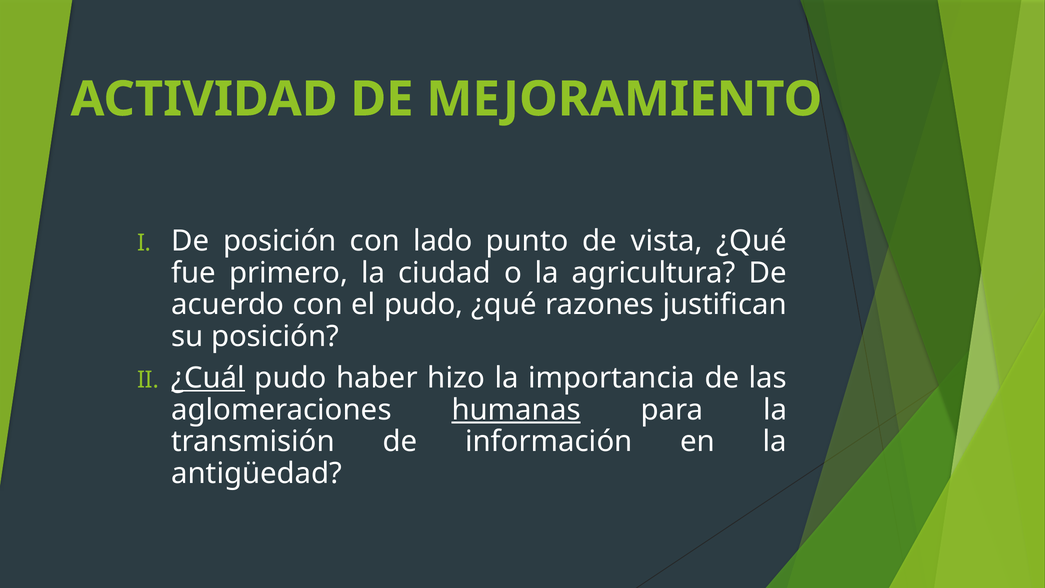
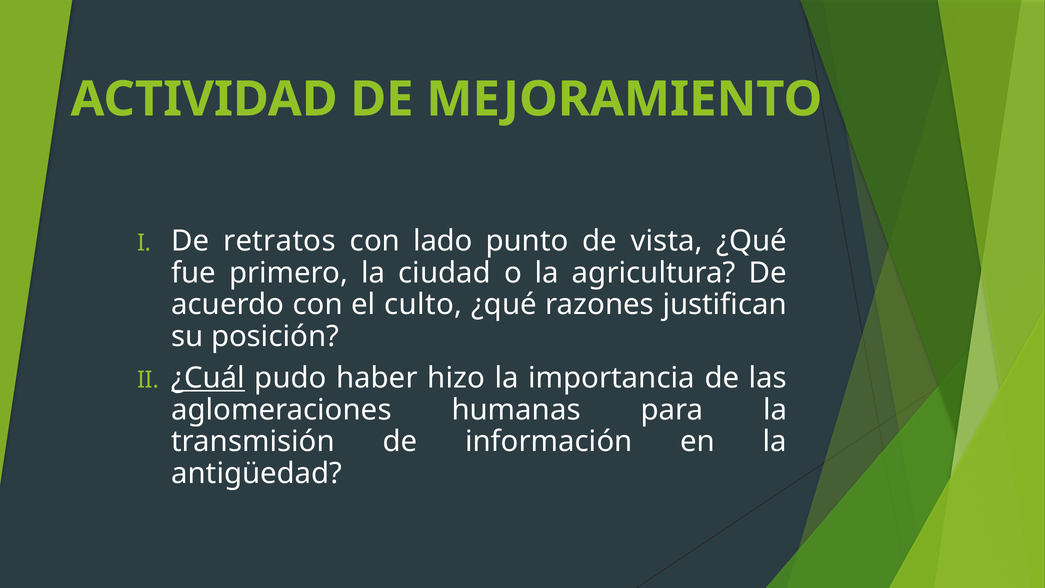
De posición: posición -> retratos
el pudo: pudo -> culto
humanas underline: present -> none
